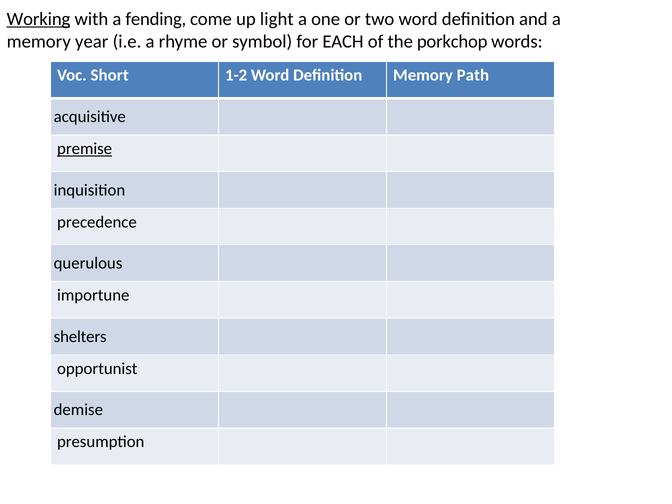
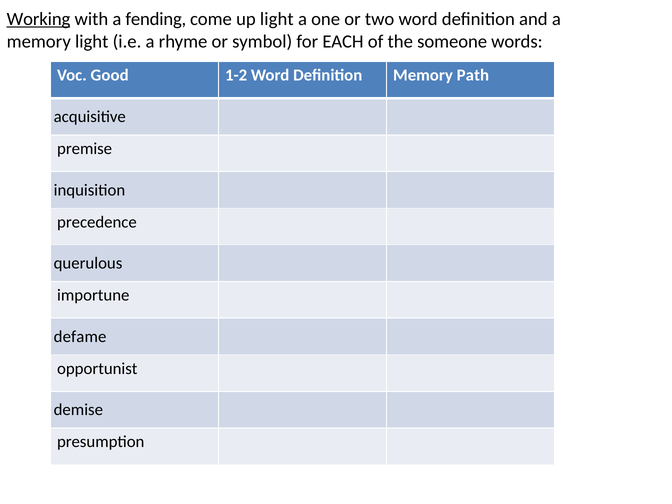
memory year: year -> light
porkchop: porkchop -> someone
Short: Short -> Good
premise underline: present -> none
shelters: shelters -> defame
